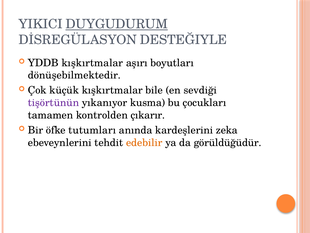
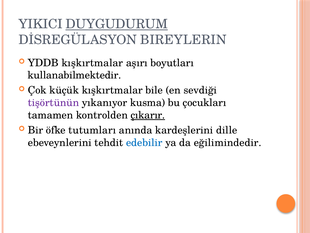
DESTEĞIYLE: DESTEĞIYLE -> BIREYLERIN
dönüşebilmektedir: dönüşebilmektedir -> kullanabilmektedir
çıkarır underline: none -> present
zeka: zeka -> dille
edebilir colour: orange -> blue
görüldüğüdür: görüldüğüdür -> eğilimindedir
